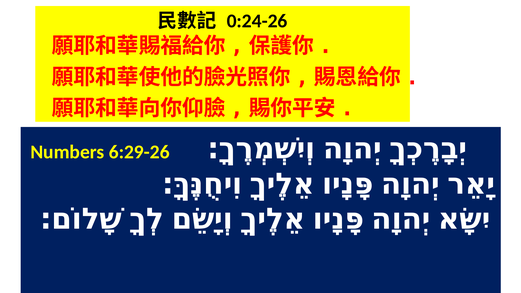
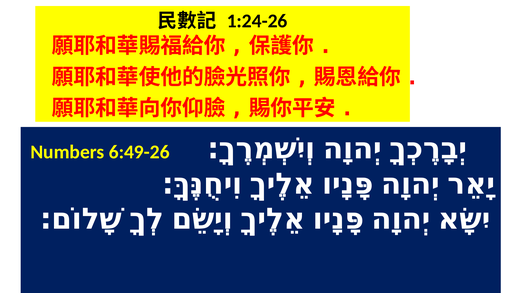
0:24-26: 0:24-26 -> 1:24-26
6:29-26: 6:29-26 -> 6:49-26
